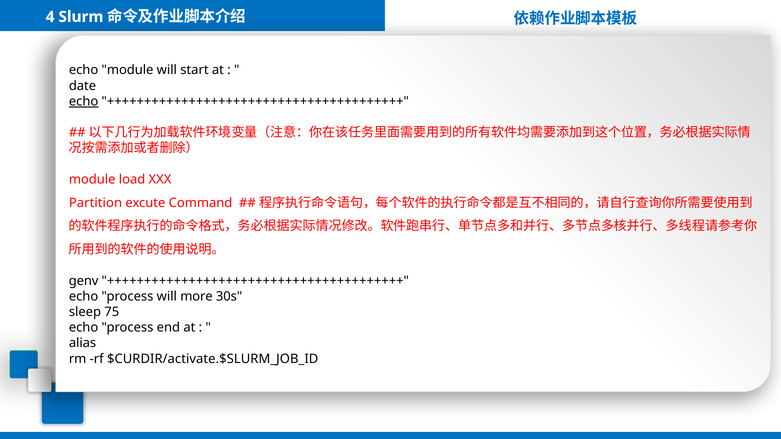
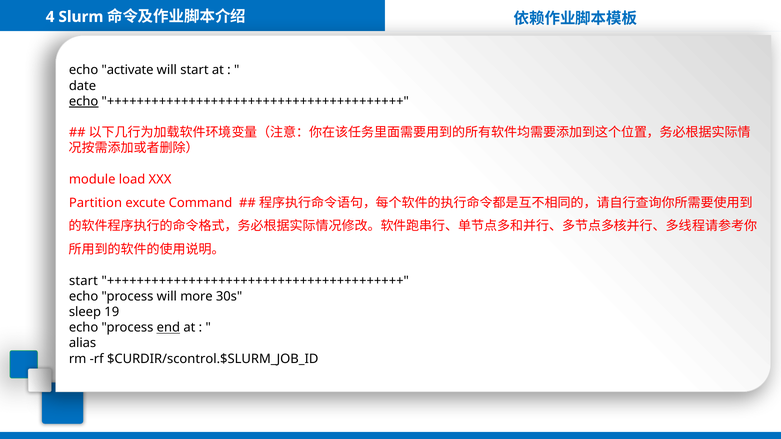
echo module: module -> activate
genv at (84, 281): genv -> start
75: 75 -> 19
end underline: none -> present
$CURDIR/activate.$SLURM_JOB_ID: $CURDIR/activate.$SLURM_JOB_ID -> $CURDIR/scontrol.$SLURM_JOB_ID
